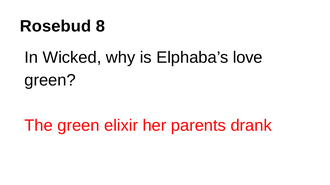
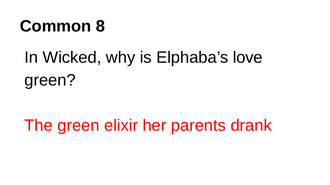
Rosebud: Rosebud -> Common
